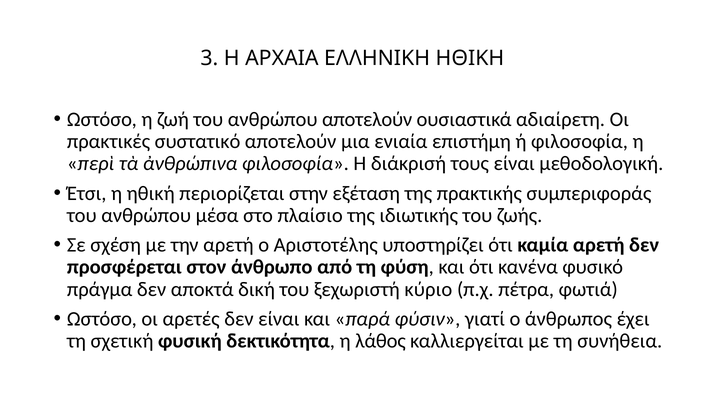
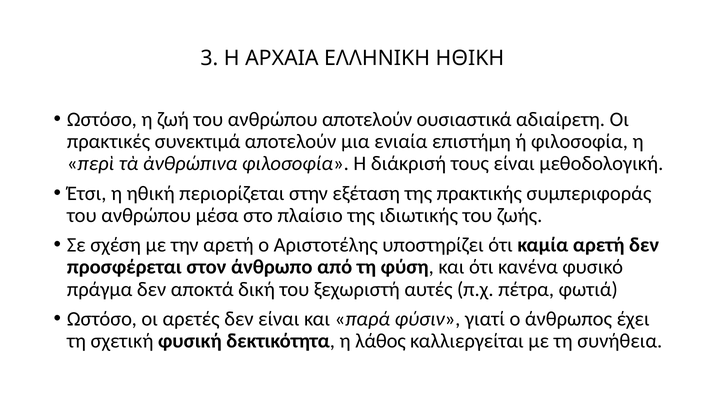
συστατικό: συστατικό -> συνεκτιμά
κύριο: κύριο -> αυτές
